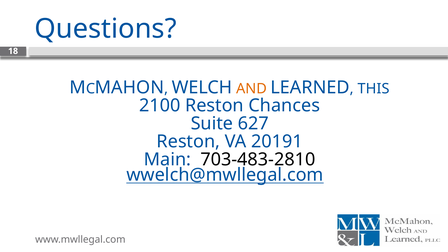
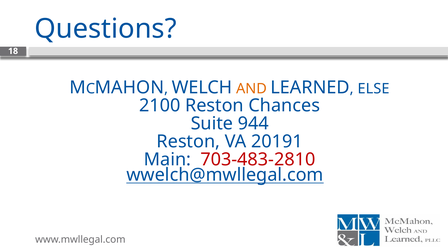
THIS: THIS -> ELSE
627: 627 -> 944
703-483-2810 colour: black -> red
